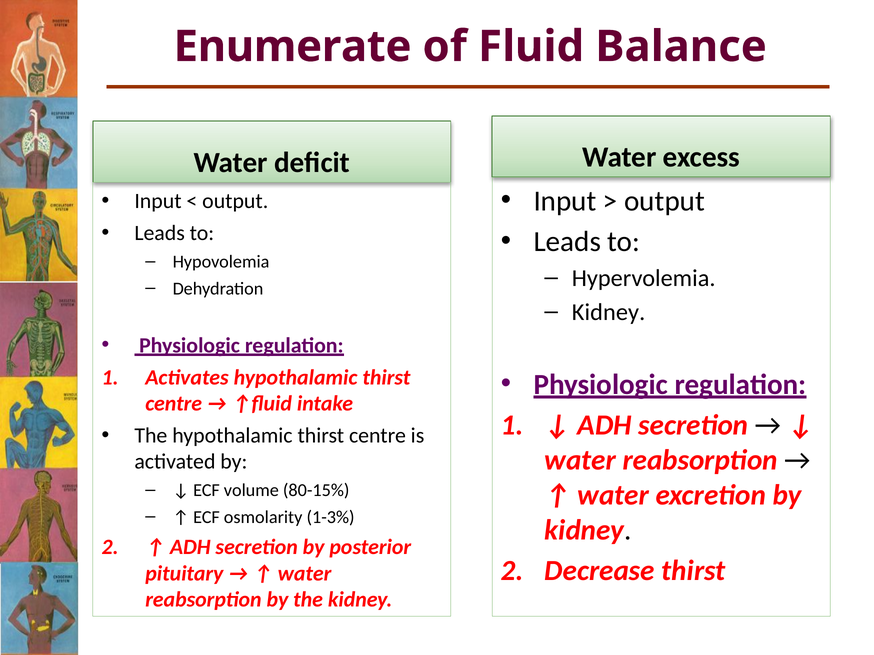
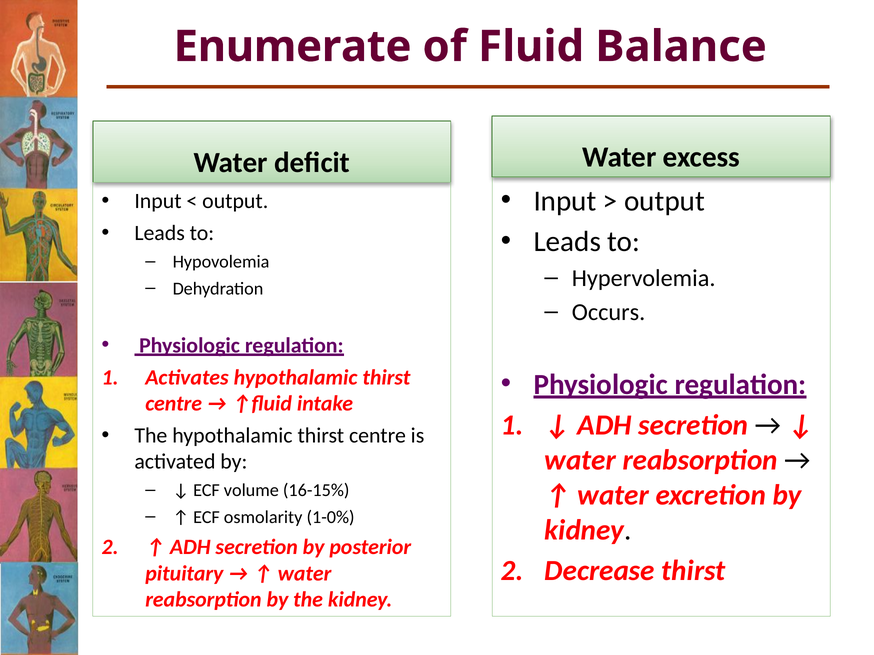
Kidney at (609, 313): Kidney -> Occurs
80-15%: 80-15% -> 16-15%
1-3%: 1-3% -> 1-0%
